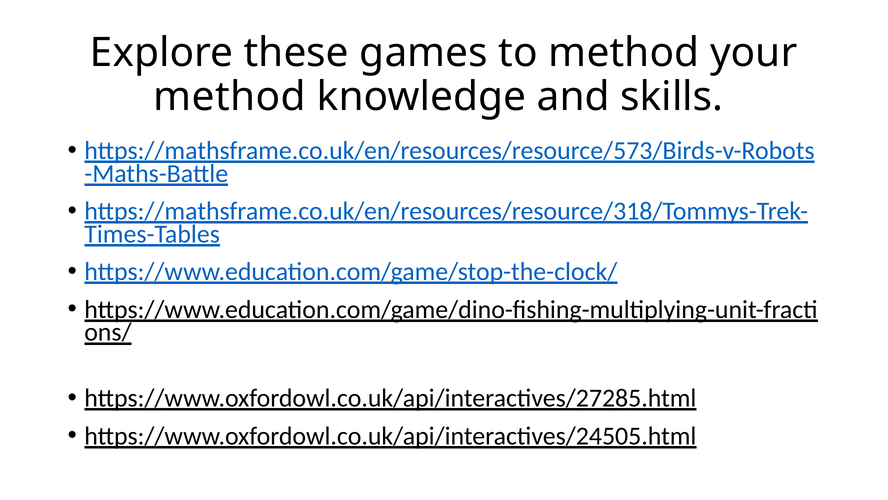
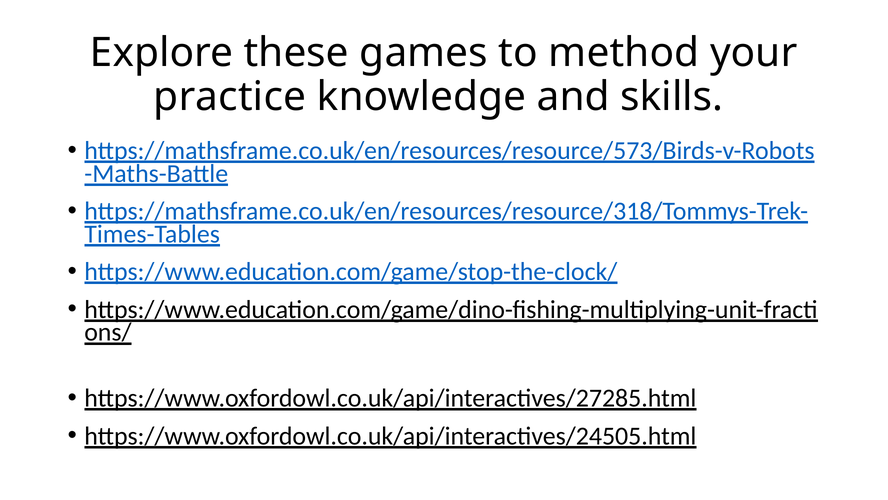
method at (230, 97): method -> practice
